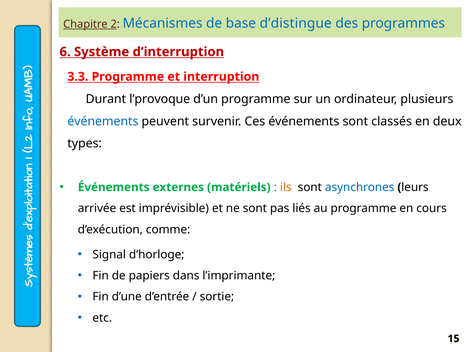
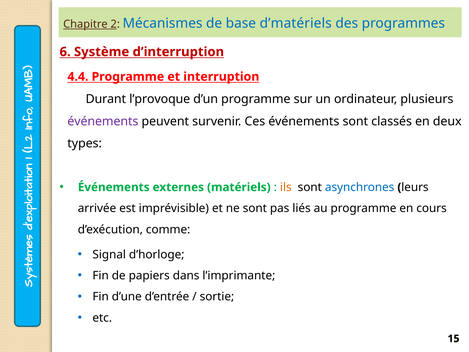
d’distingue: d’distingue -> d’matériels
3.3: 3.3 -> 4.4
événements at (103, 121) colour: blue -> purple
